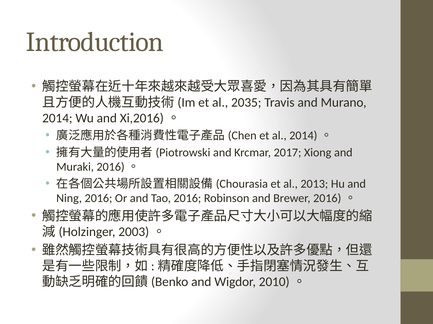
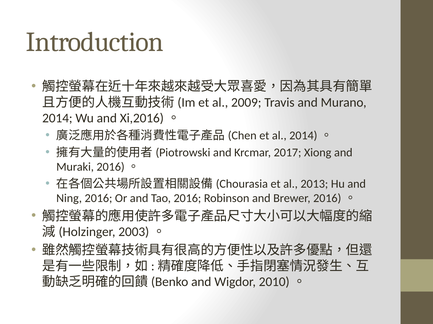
2035: 2035 -> 2009
